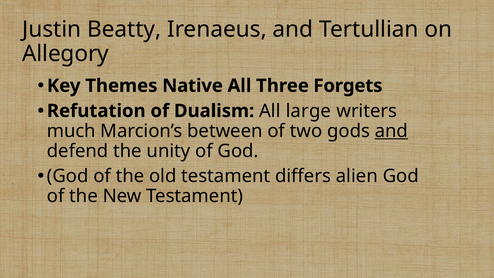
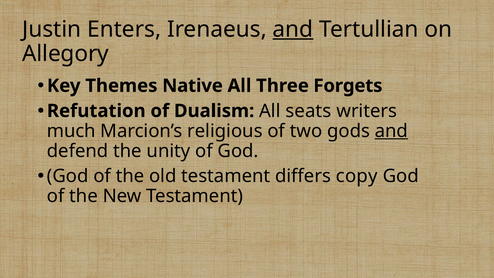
Beatty: Beatty -> Enters
and at (293, 29) underline: none -> present
large: large -> seats
between: between -> religious
alien: alien -> copy
